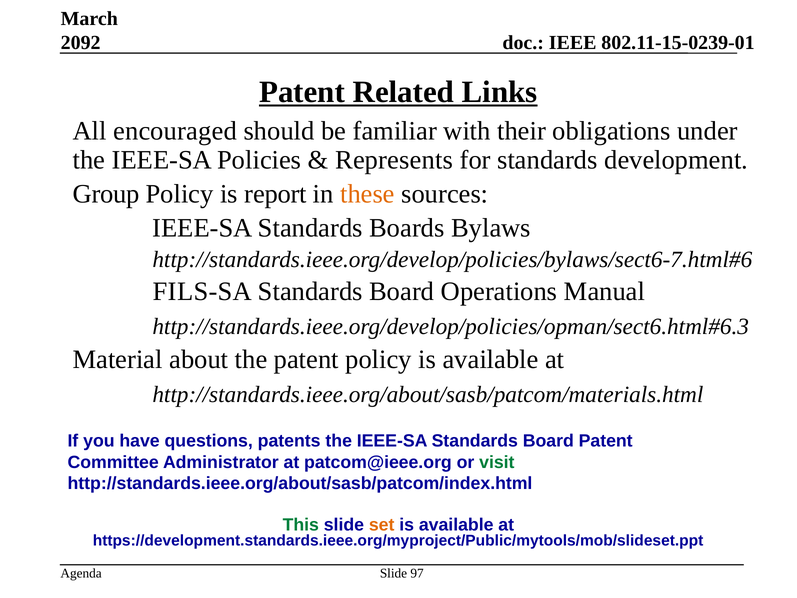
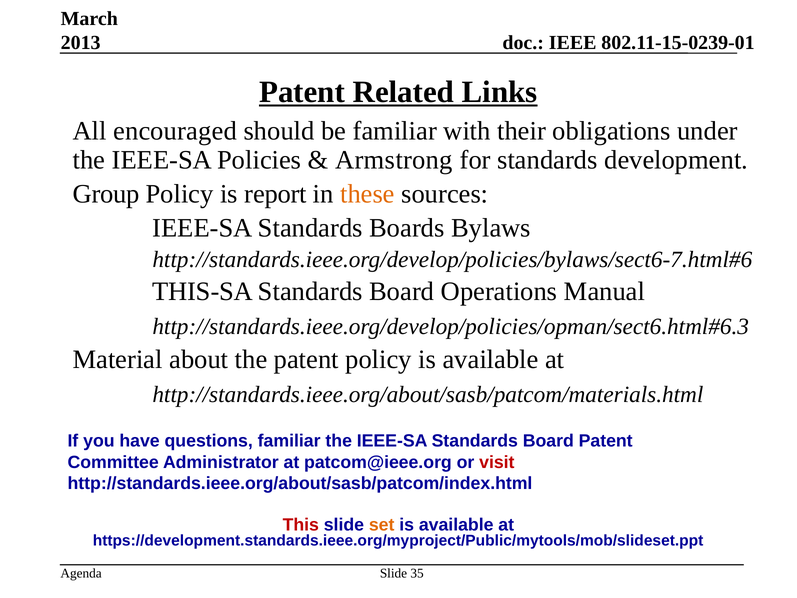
2092: 2092 -> 2013
Represents: Represents -> Armstrong
FILS-SA: FILS-SA -> THIS-SA
questions patents: patents -> familiar
visit colour: green -> red
This colour: green -> red
97: 97 -> 35
